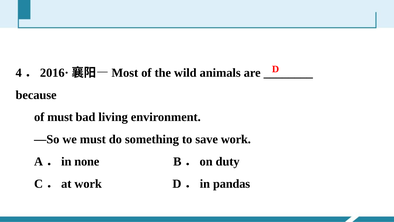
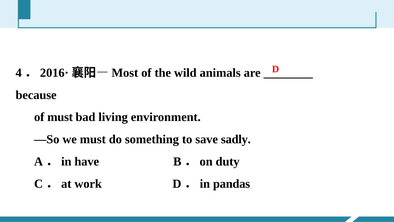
save work: work -> sadly
none: none -> have
